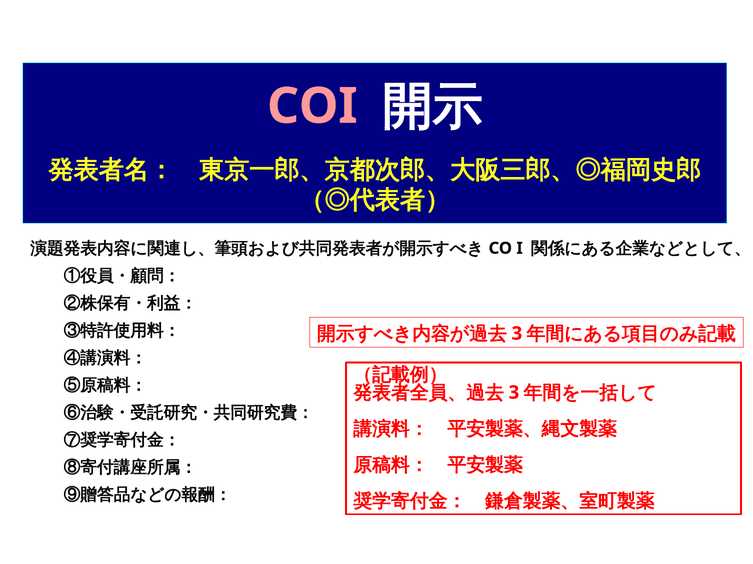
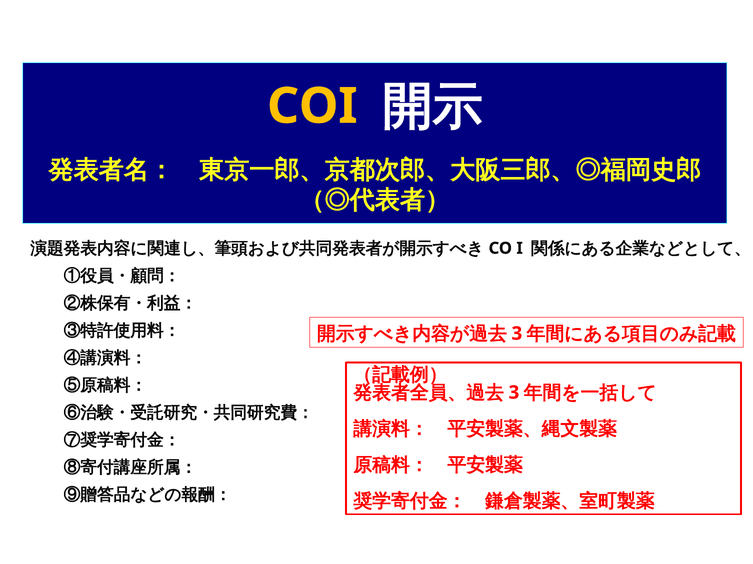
COI colour: pink -> yellow
